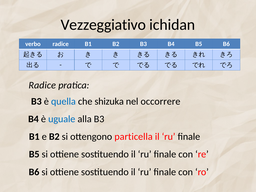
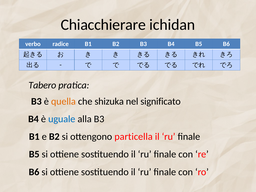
Vezzeggiativo: Vezzeggiativo -> Chiacchierare
Radice at (42, 85): Radice -> Tabero
quella colour: blue -> orange
occorrere: occorrere -> significato
